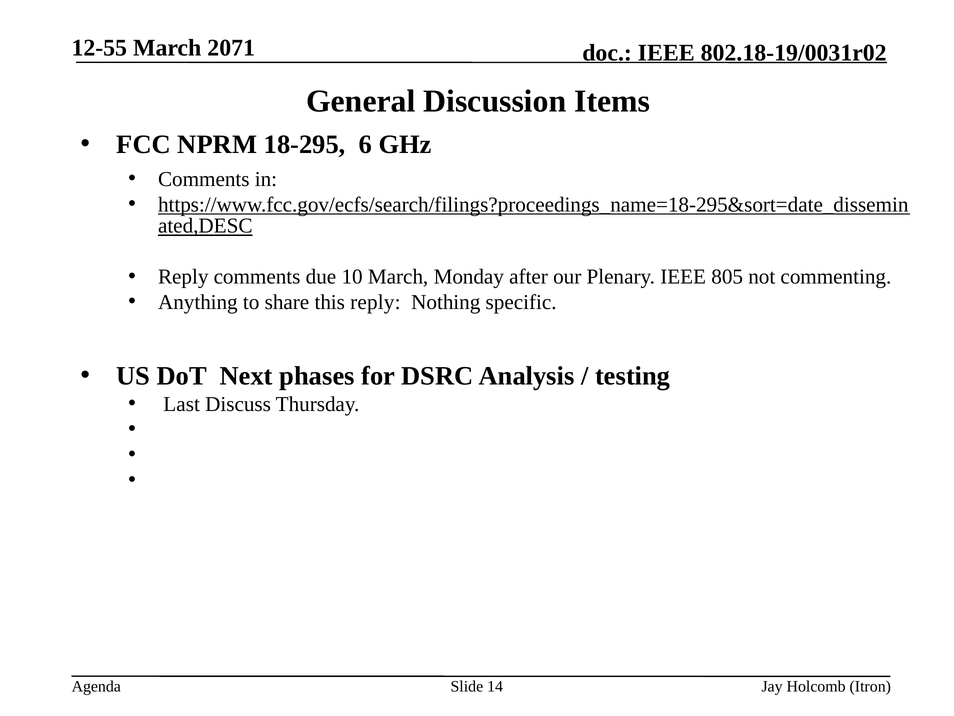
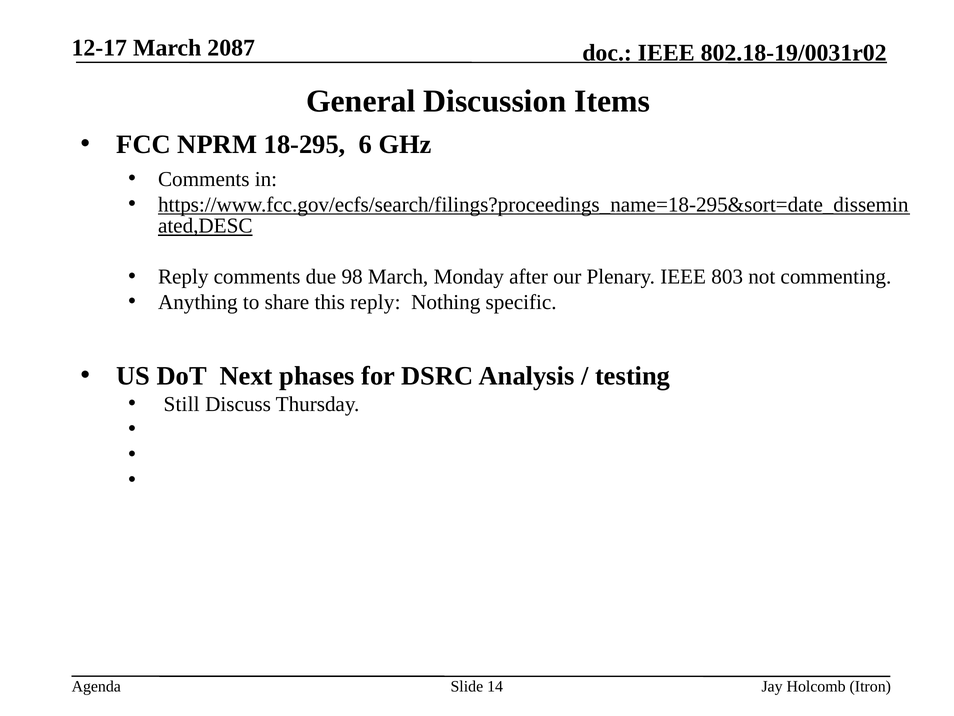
12-55: 12-55 -> 12-17
2071: 2071 -> 2087
10: 10 -> 98
805: 805 -> 803
Last: Last -> Still
